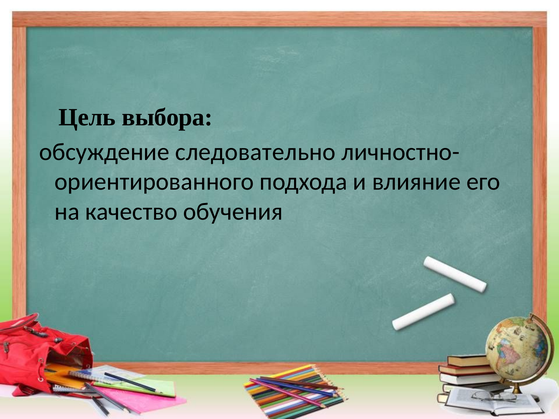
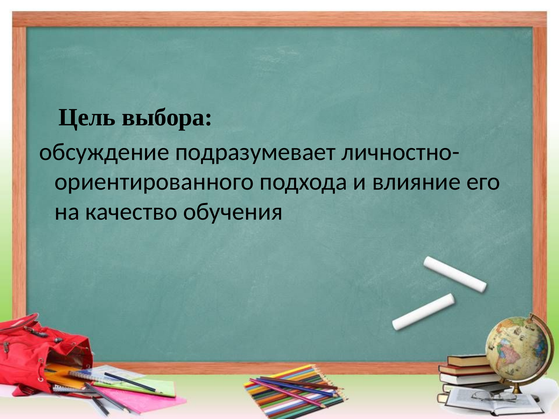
следовательно: следовательно -> подразумевает
